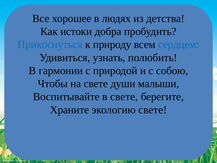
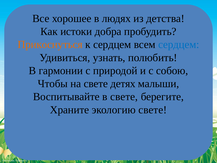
Прикоснуться colour: blue -> orange
к природу: природу -> сердцем
души: души -> детях
